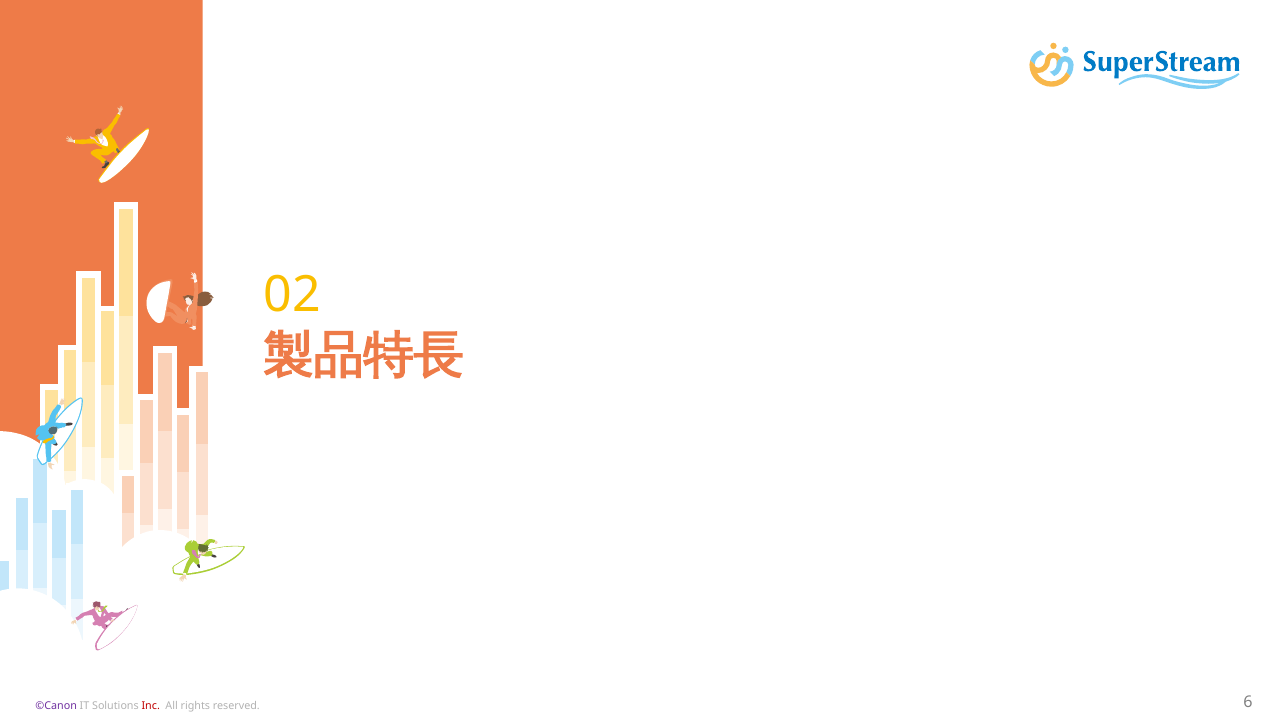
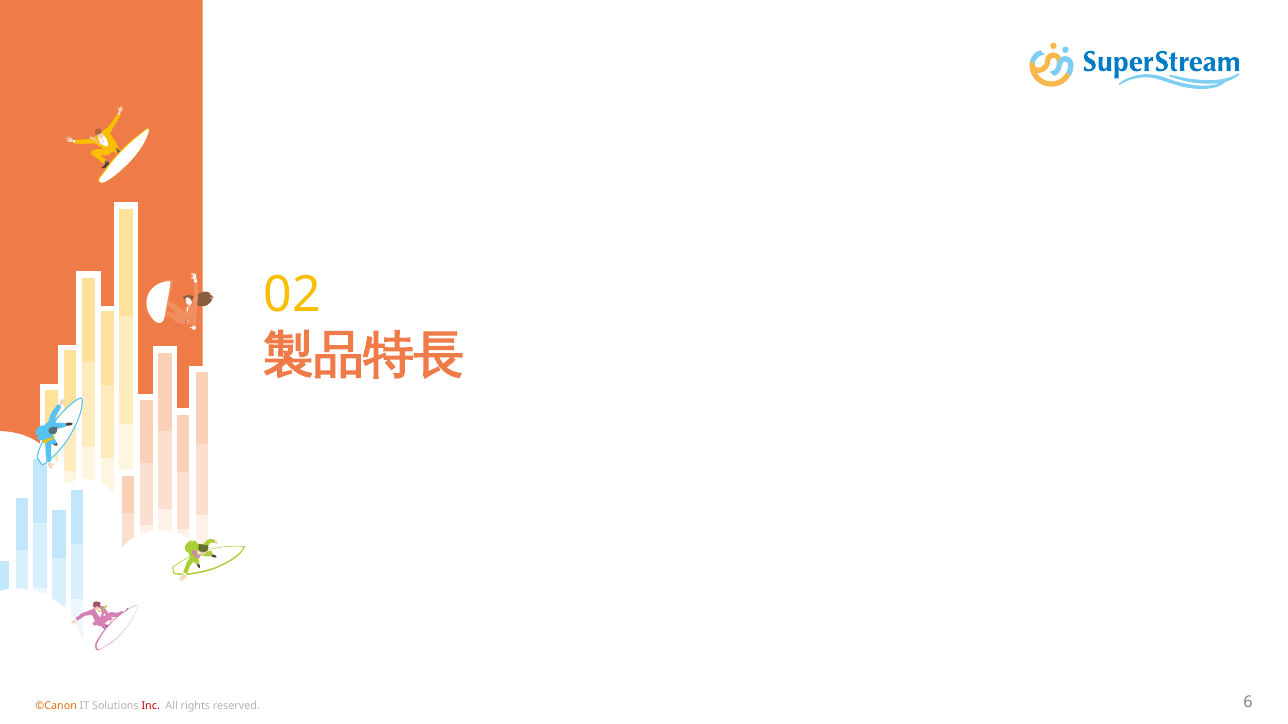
©Canon colour: purple -> orange
